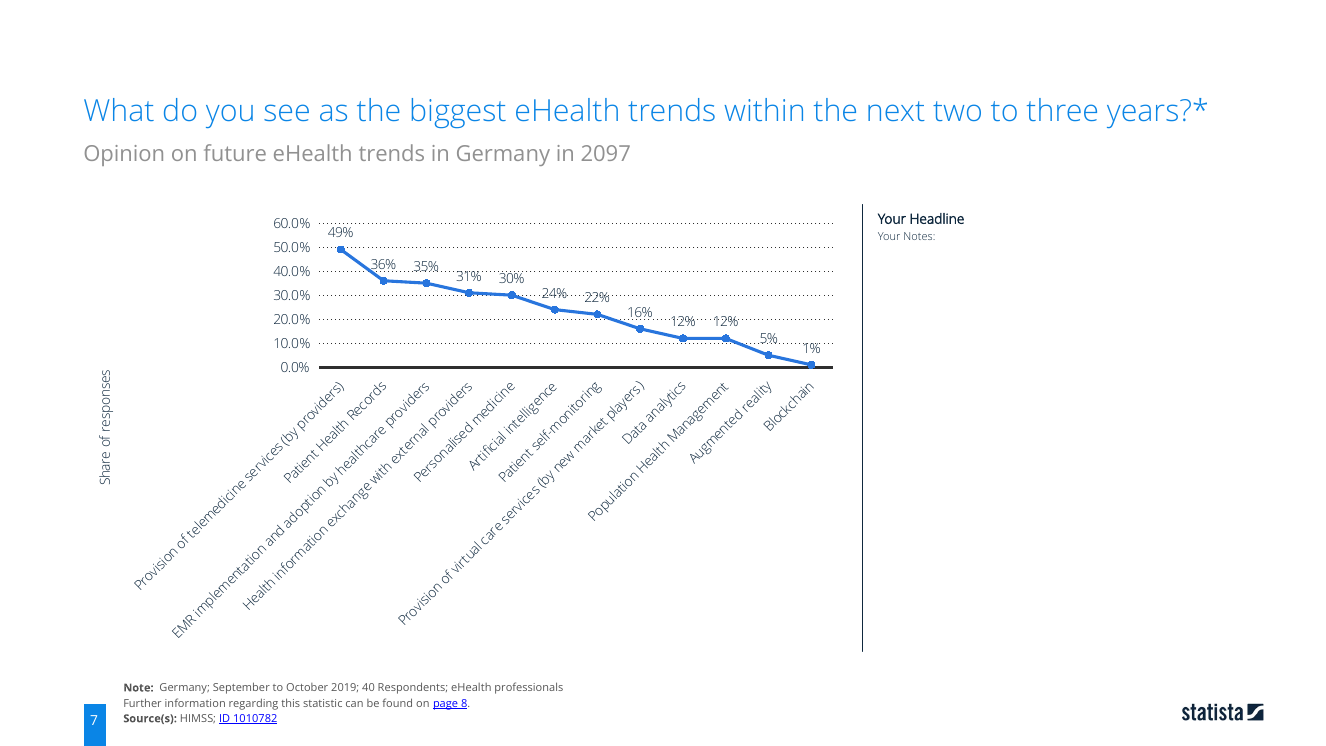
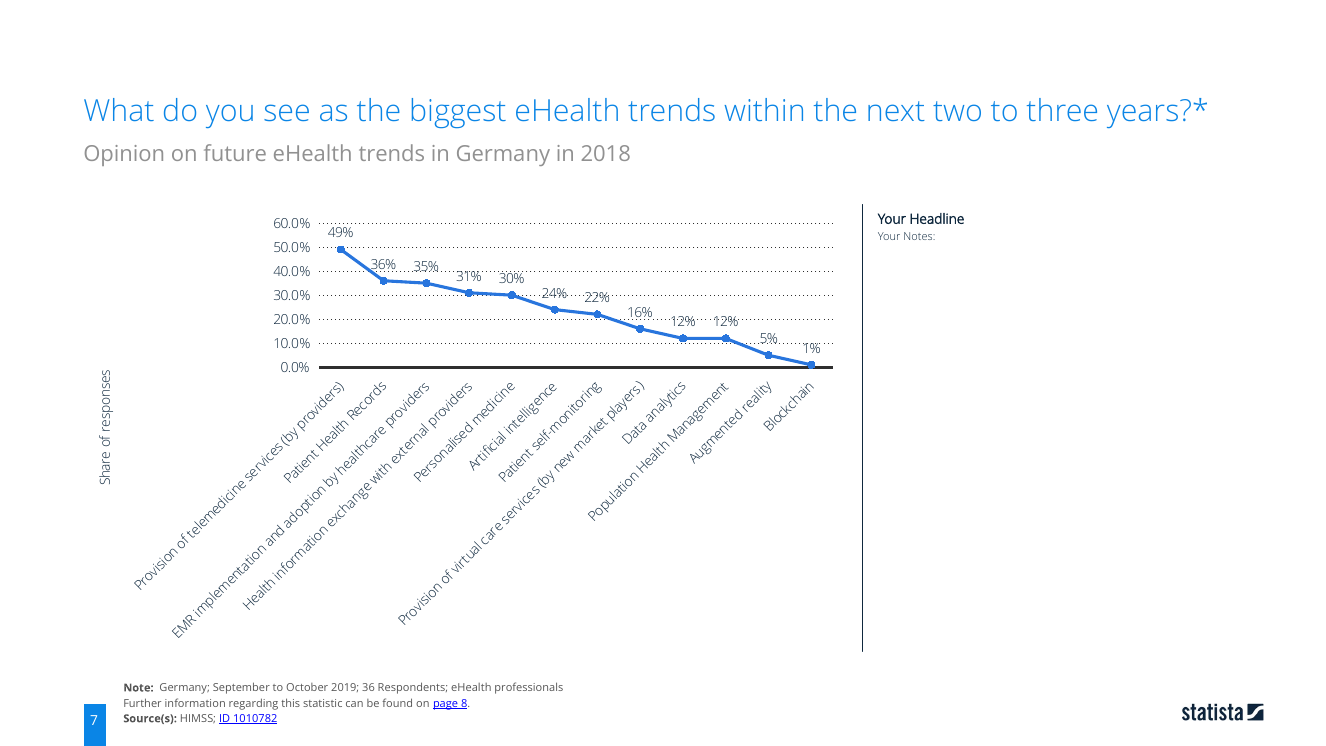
2097: 2097 -> 2018
40: 40 -> 36
